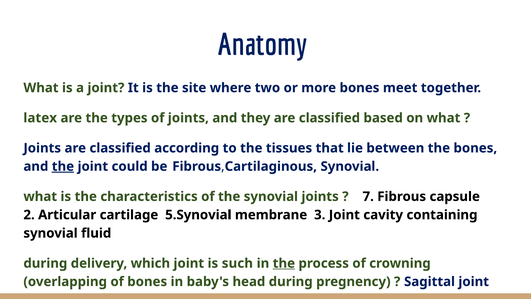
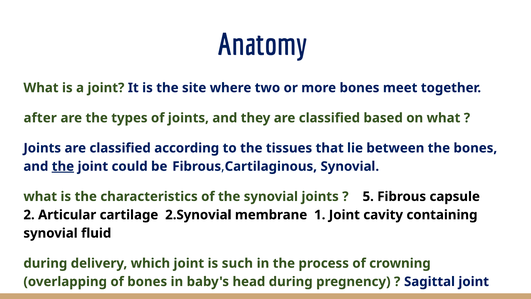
latex: latex -> after
7: 7 -> 5
5.Synovial: 5.Synovial -> 2.Synovial
3: 3 -> 1
the at (284, 263) underline: present -> none
